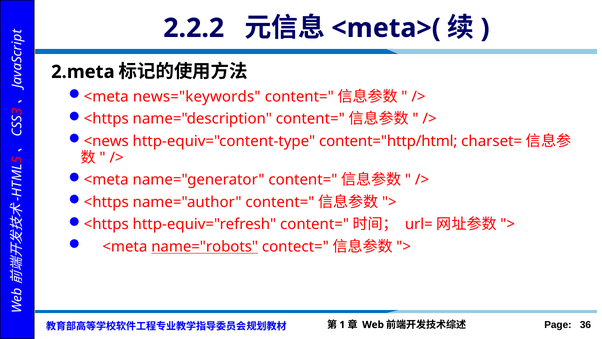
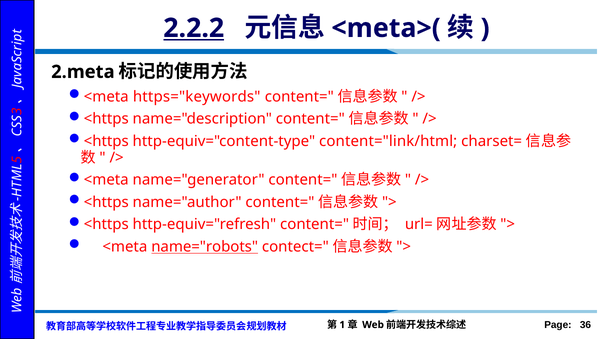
2.2.2 underline: none -> present
news="keywords: news="keywords -> https="keywords
<news at (106, 141): <news -> <https
content="http/html: content="http/html -> content="link/html
